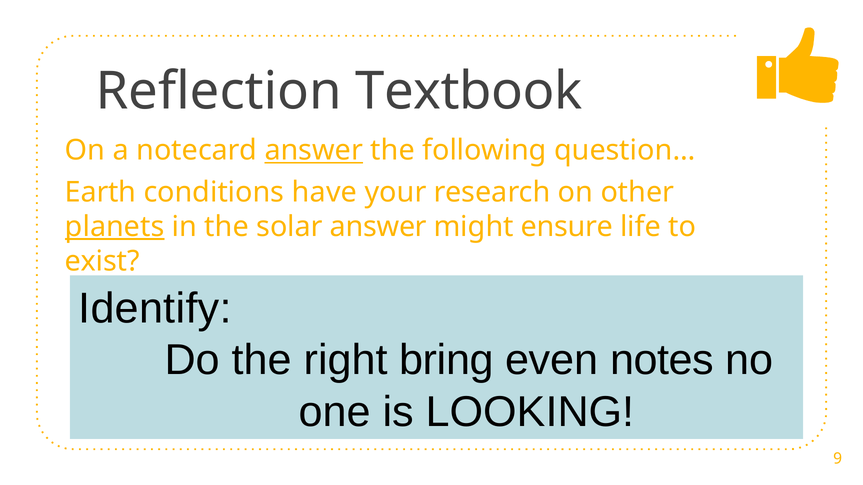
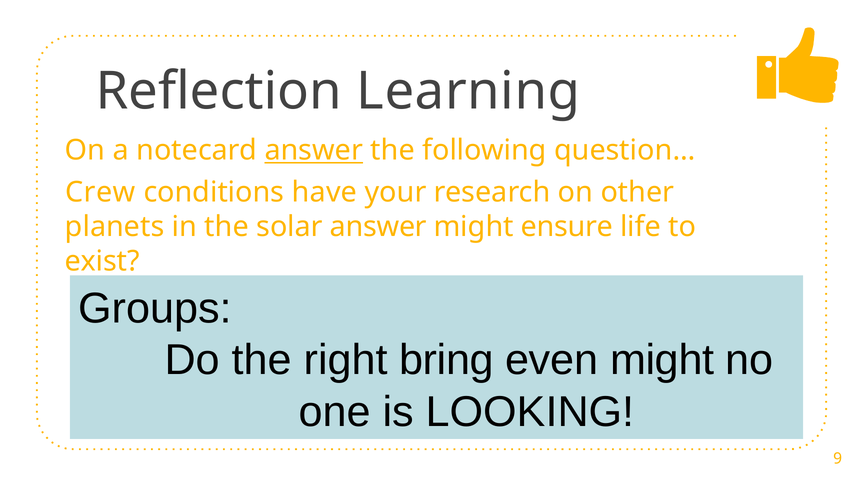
Textbook: Textbook -> Learning
Earth: Earth -> Crew
planets underline: present -> none
Identify: Identify -> Groups
even notes: notes -> might
